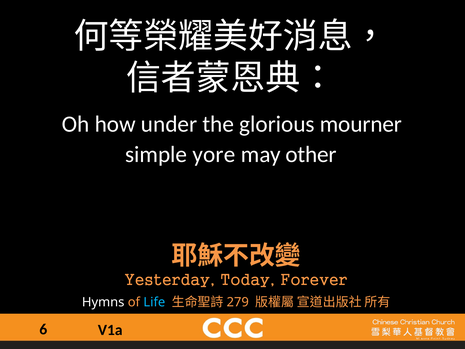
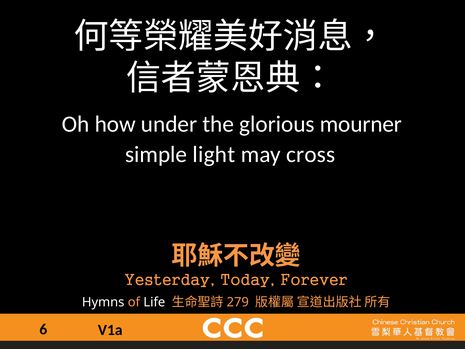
yore: yore -> light
other: other -> cross
Life colour: light blue -> white
